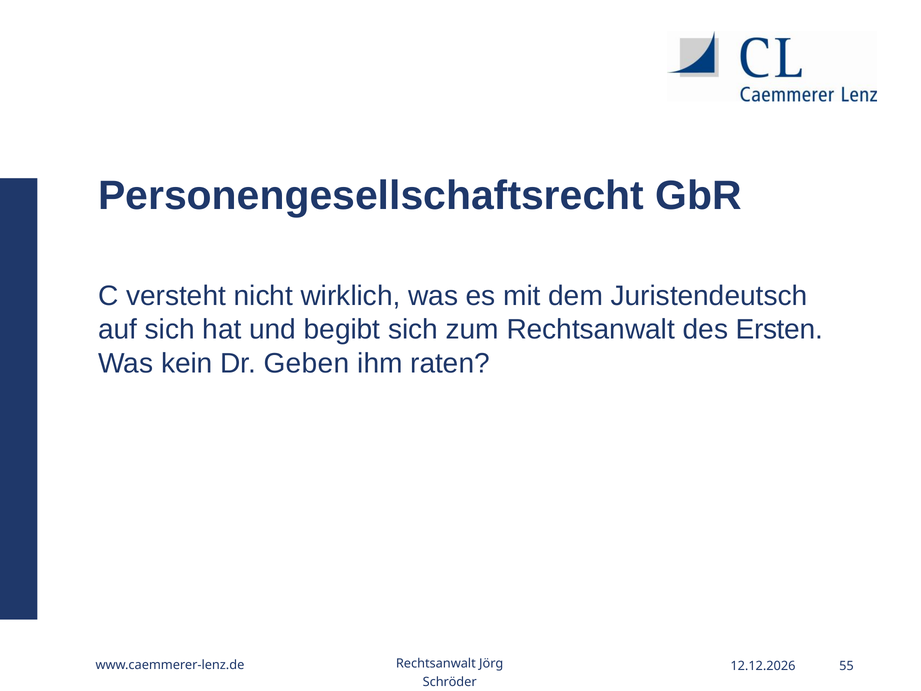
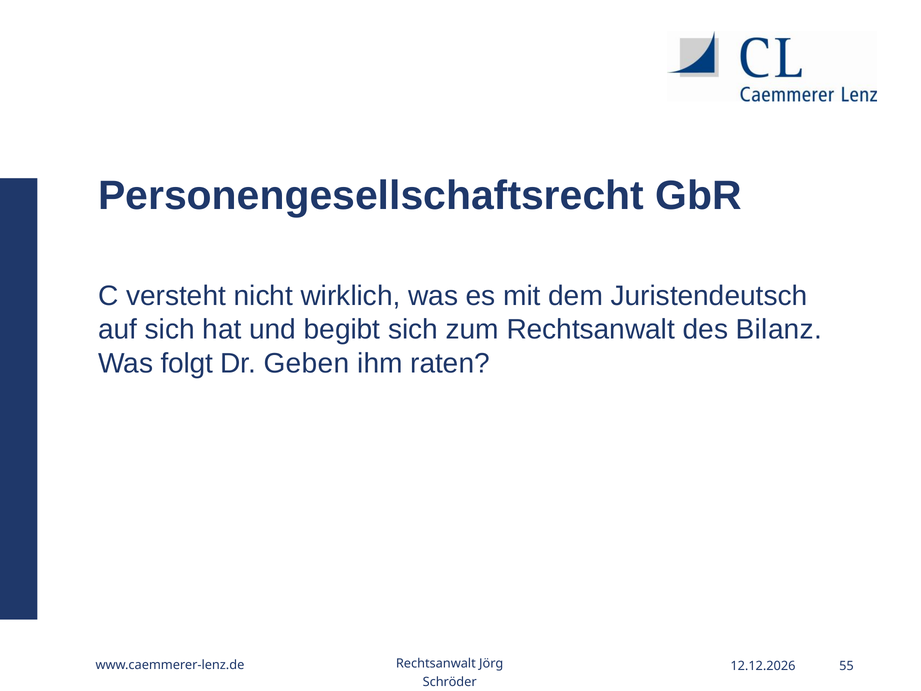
Ersten: Ersten -> Bilanz
kein: kein -> folgt
